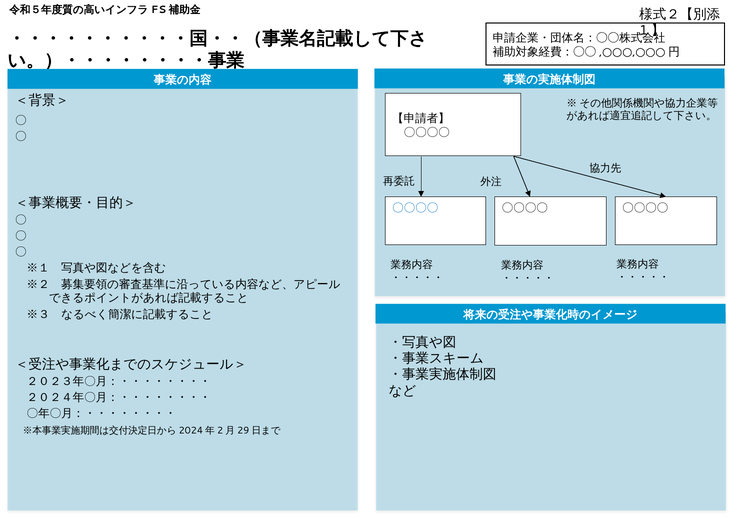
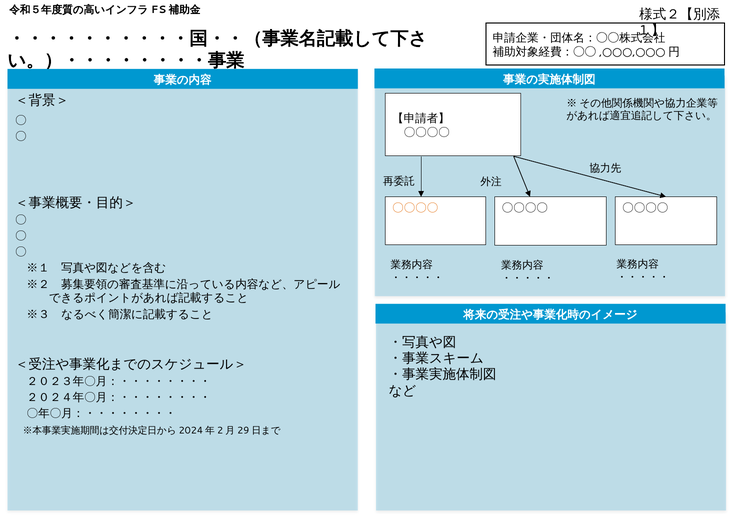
〇〇〇〇 at (415, 208) colour: blue -> orange
